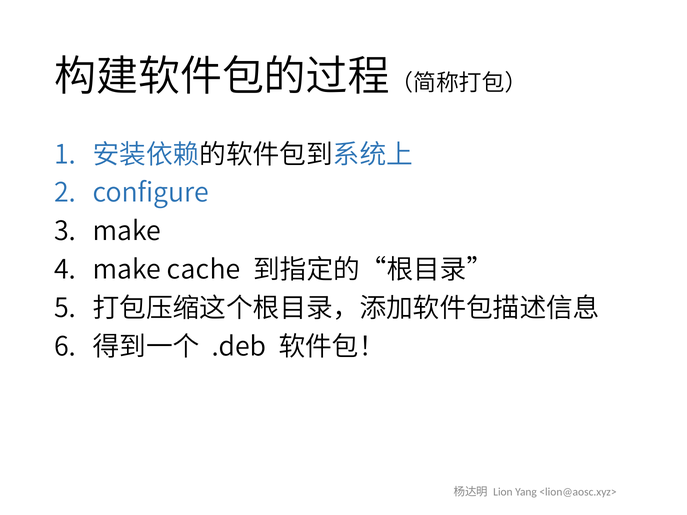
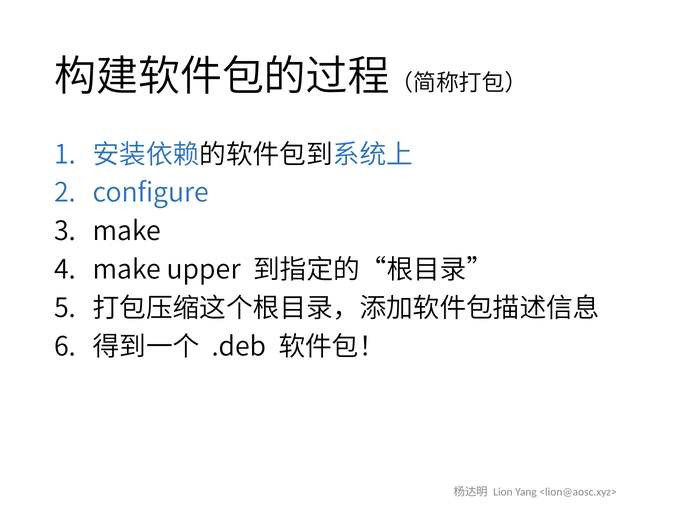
cache: cache -> upper
